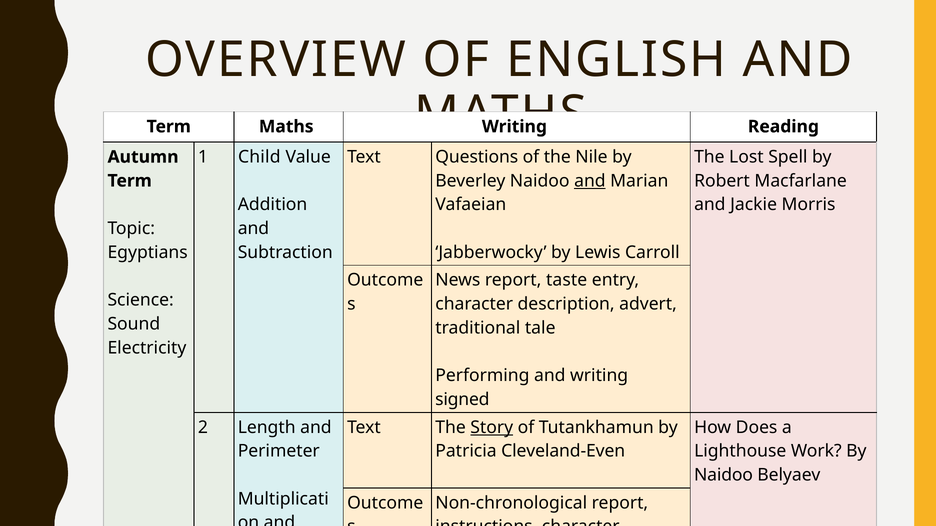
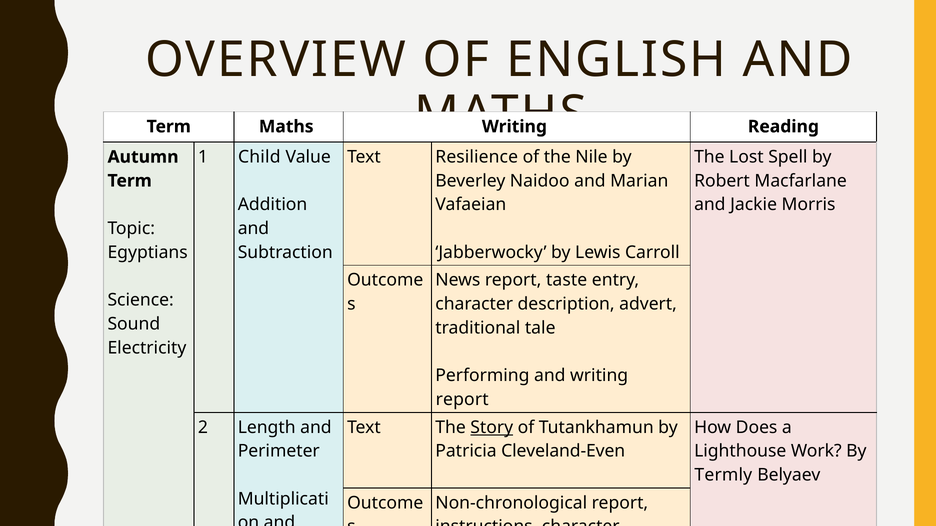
Questions: Questions -> Resilience
and at (590, 181) underline: present -> none
signed at (462, 400): signed -> report
Naidoo at (724, 475): Naidoo -> Termly
